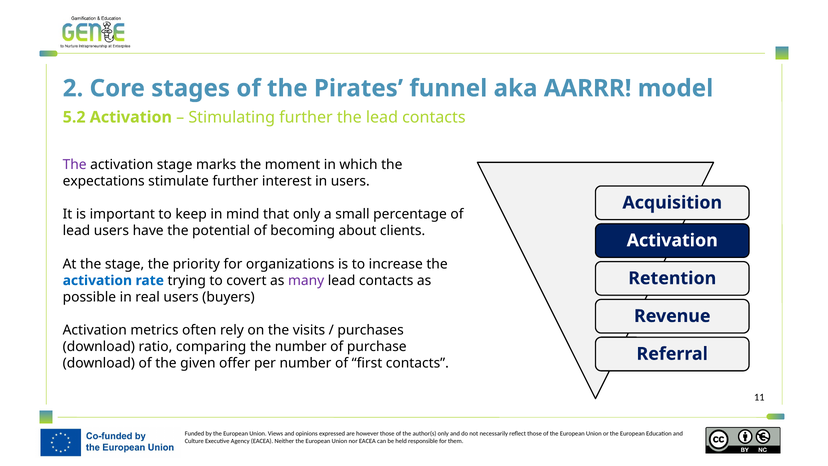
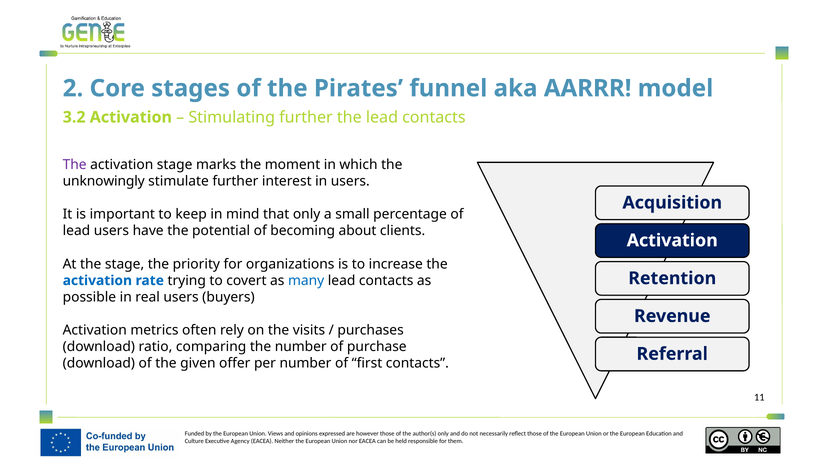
5.2: 5.2 -> 3.2
expectations: expectations -> unknowingly
many colour: purple -> blue
